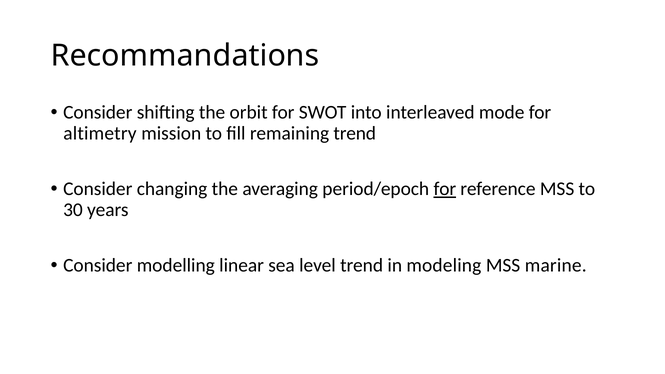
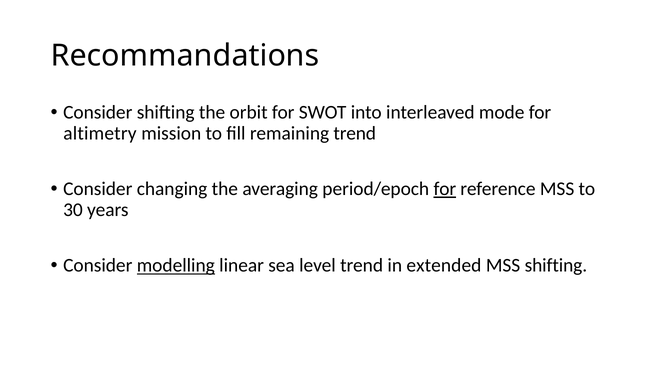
modelling underline: none -> present
modeling: modeling -> extended
MSS marine: marine -> shifting
